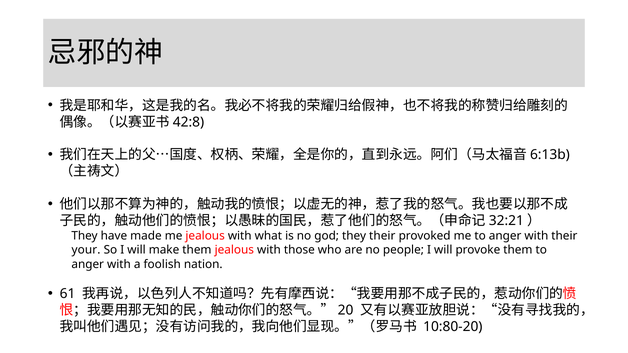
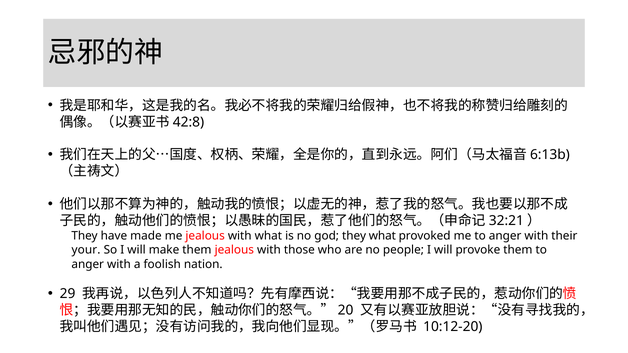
they their: their -> what
61: 61 -> 29
10:80-20: 10:80-20 -> 10:12-20
